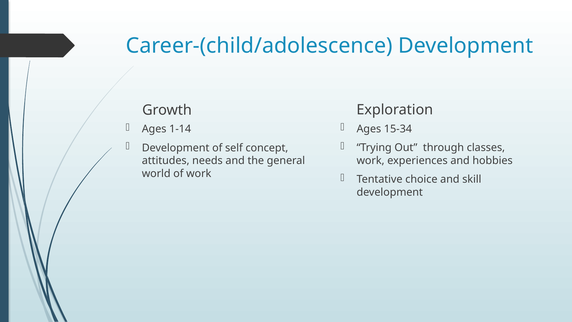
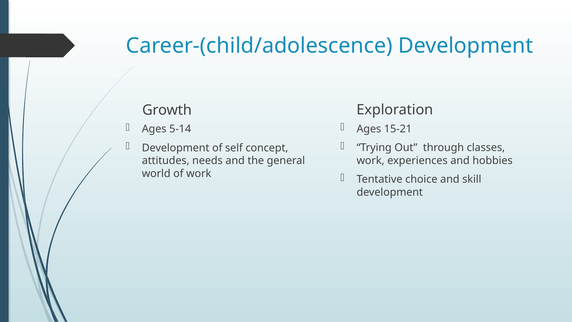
15-34: 15-34 -> 15-21
1-14: 1-14 -> 5-14
